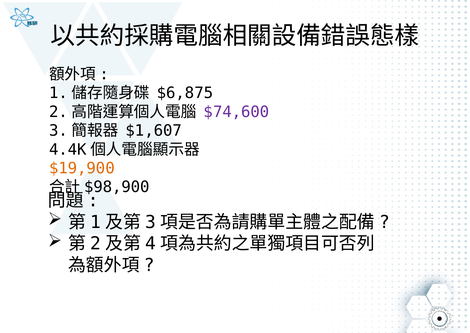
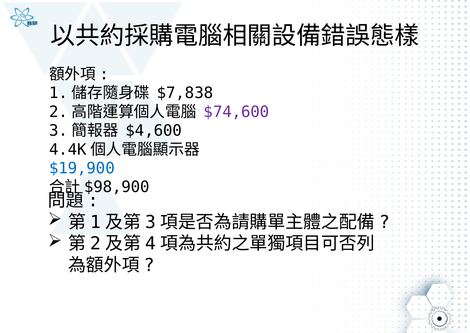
$6,875: $6,875 -> $7,838
$1,607: $1,607 -> $4,600
$19,900 colour: orange -> blue
